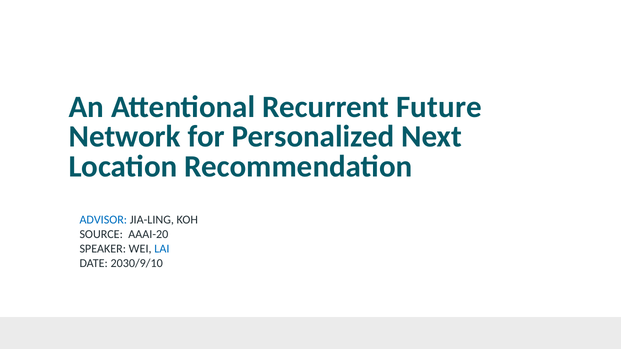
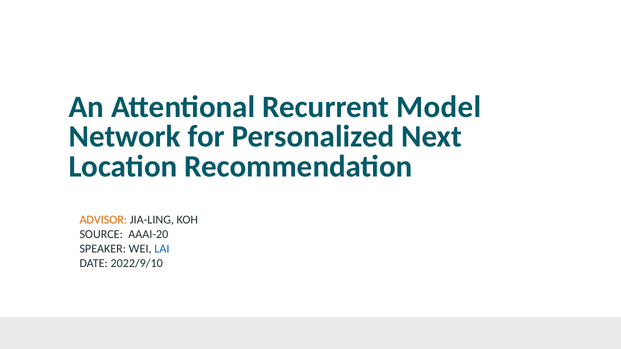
Future: Future -> Model
ADVISOR colour: blue -> orange
2030/9/10: 2030/9/10 -> 2022/9/10
